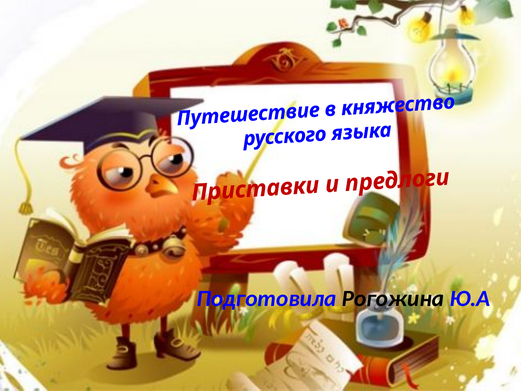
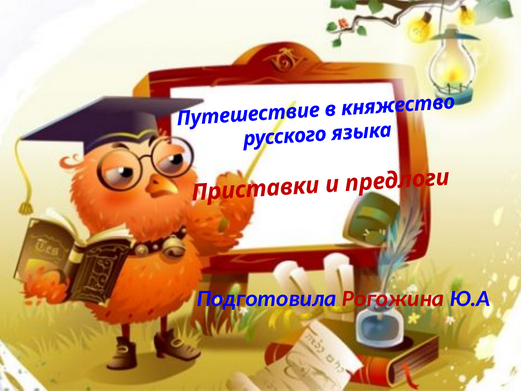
Рогожина colour: black -> red
